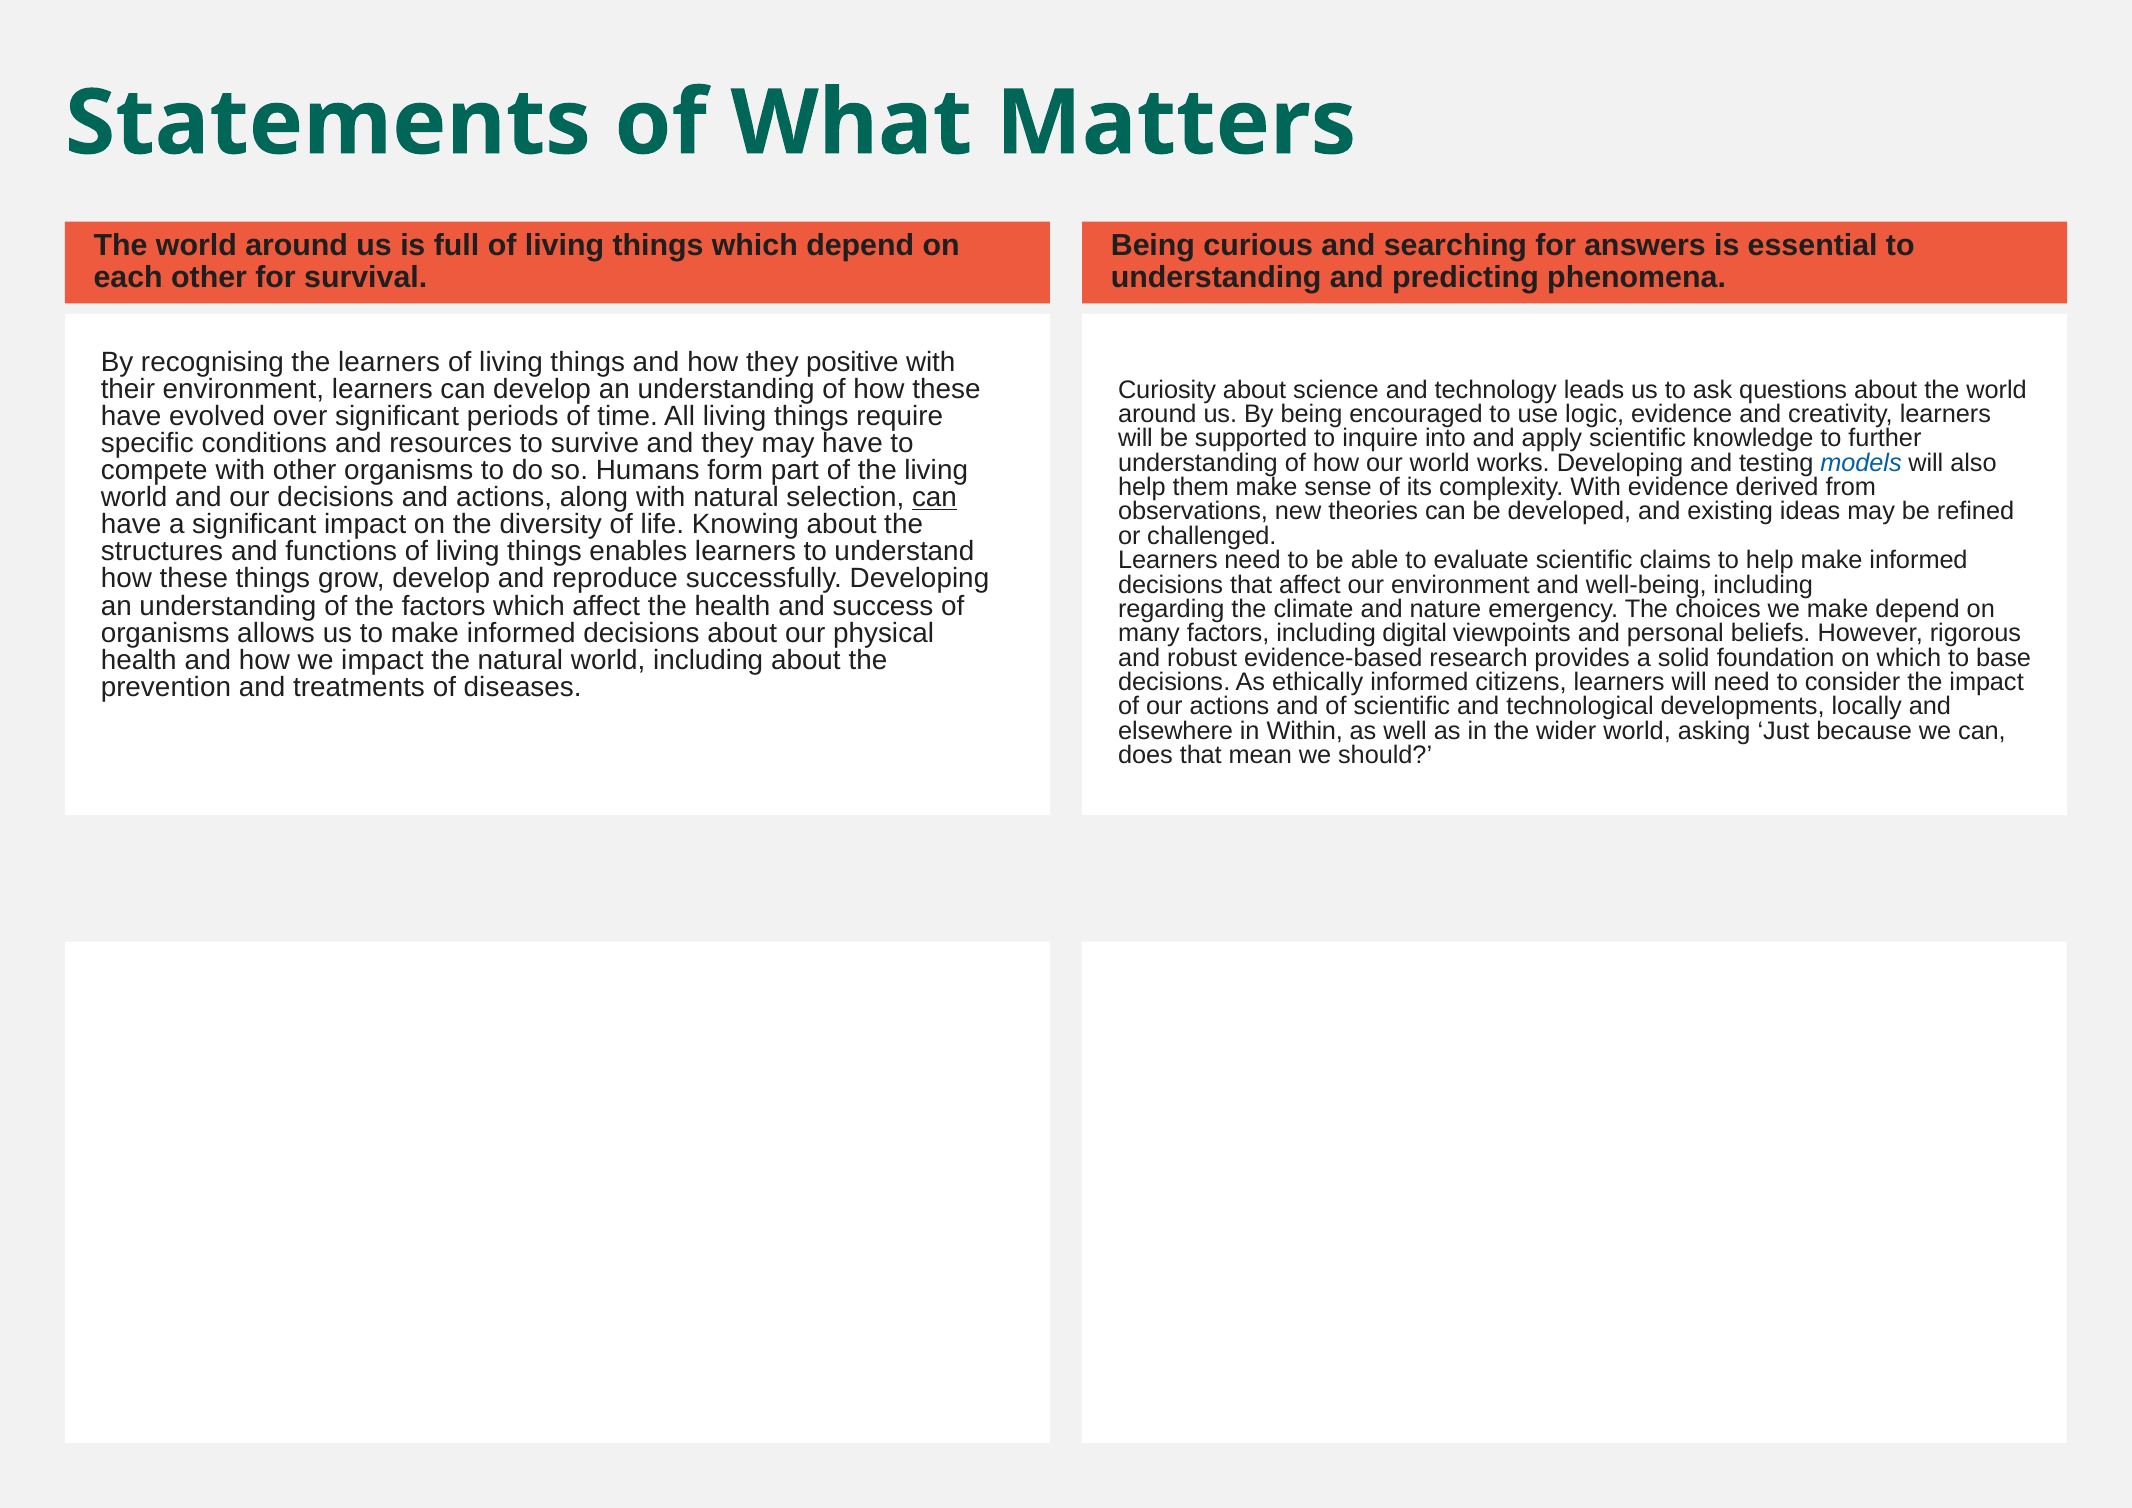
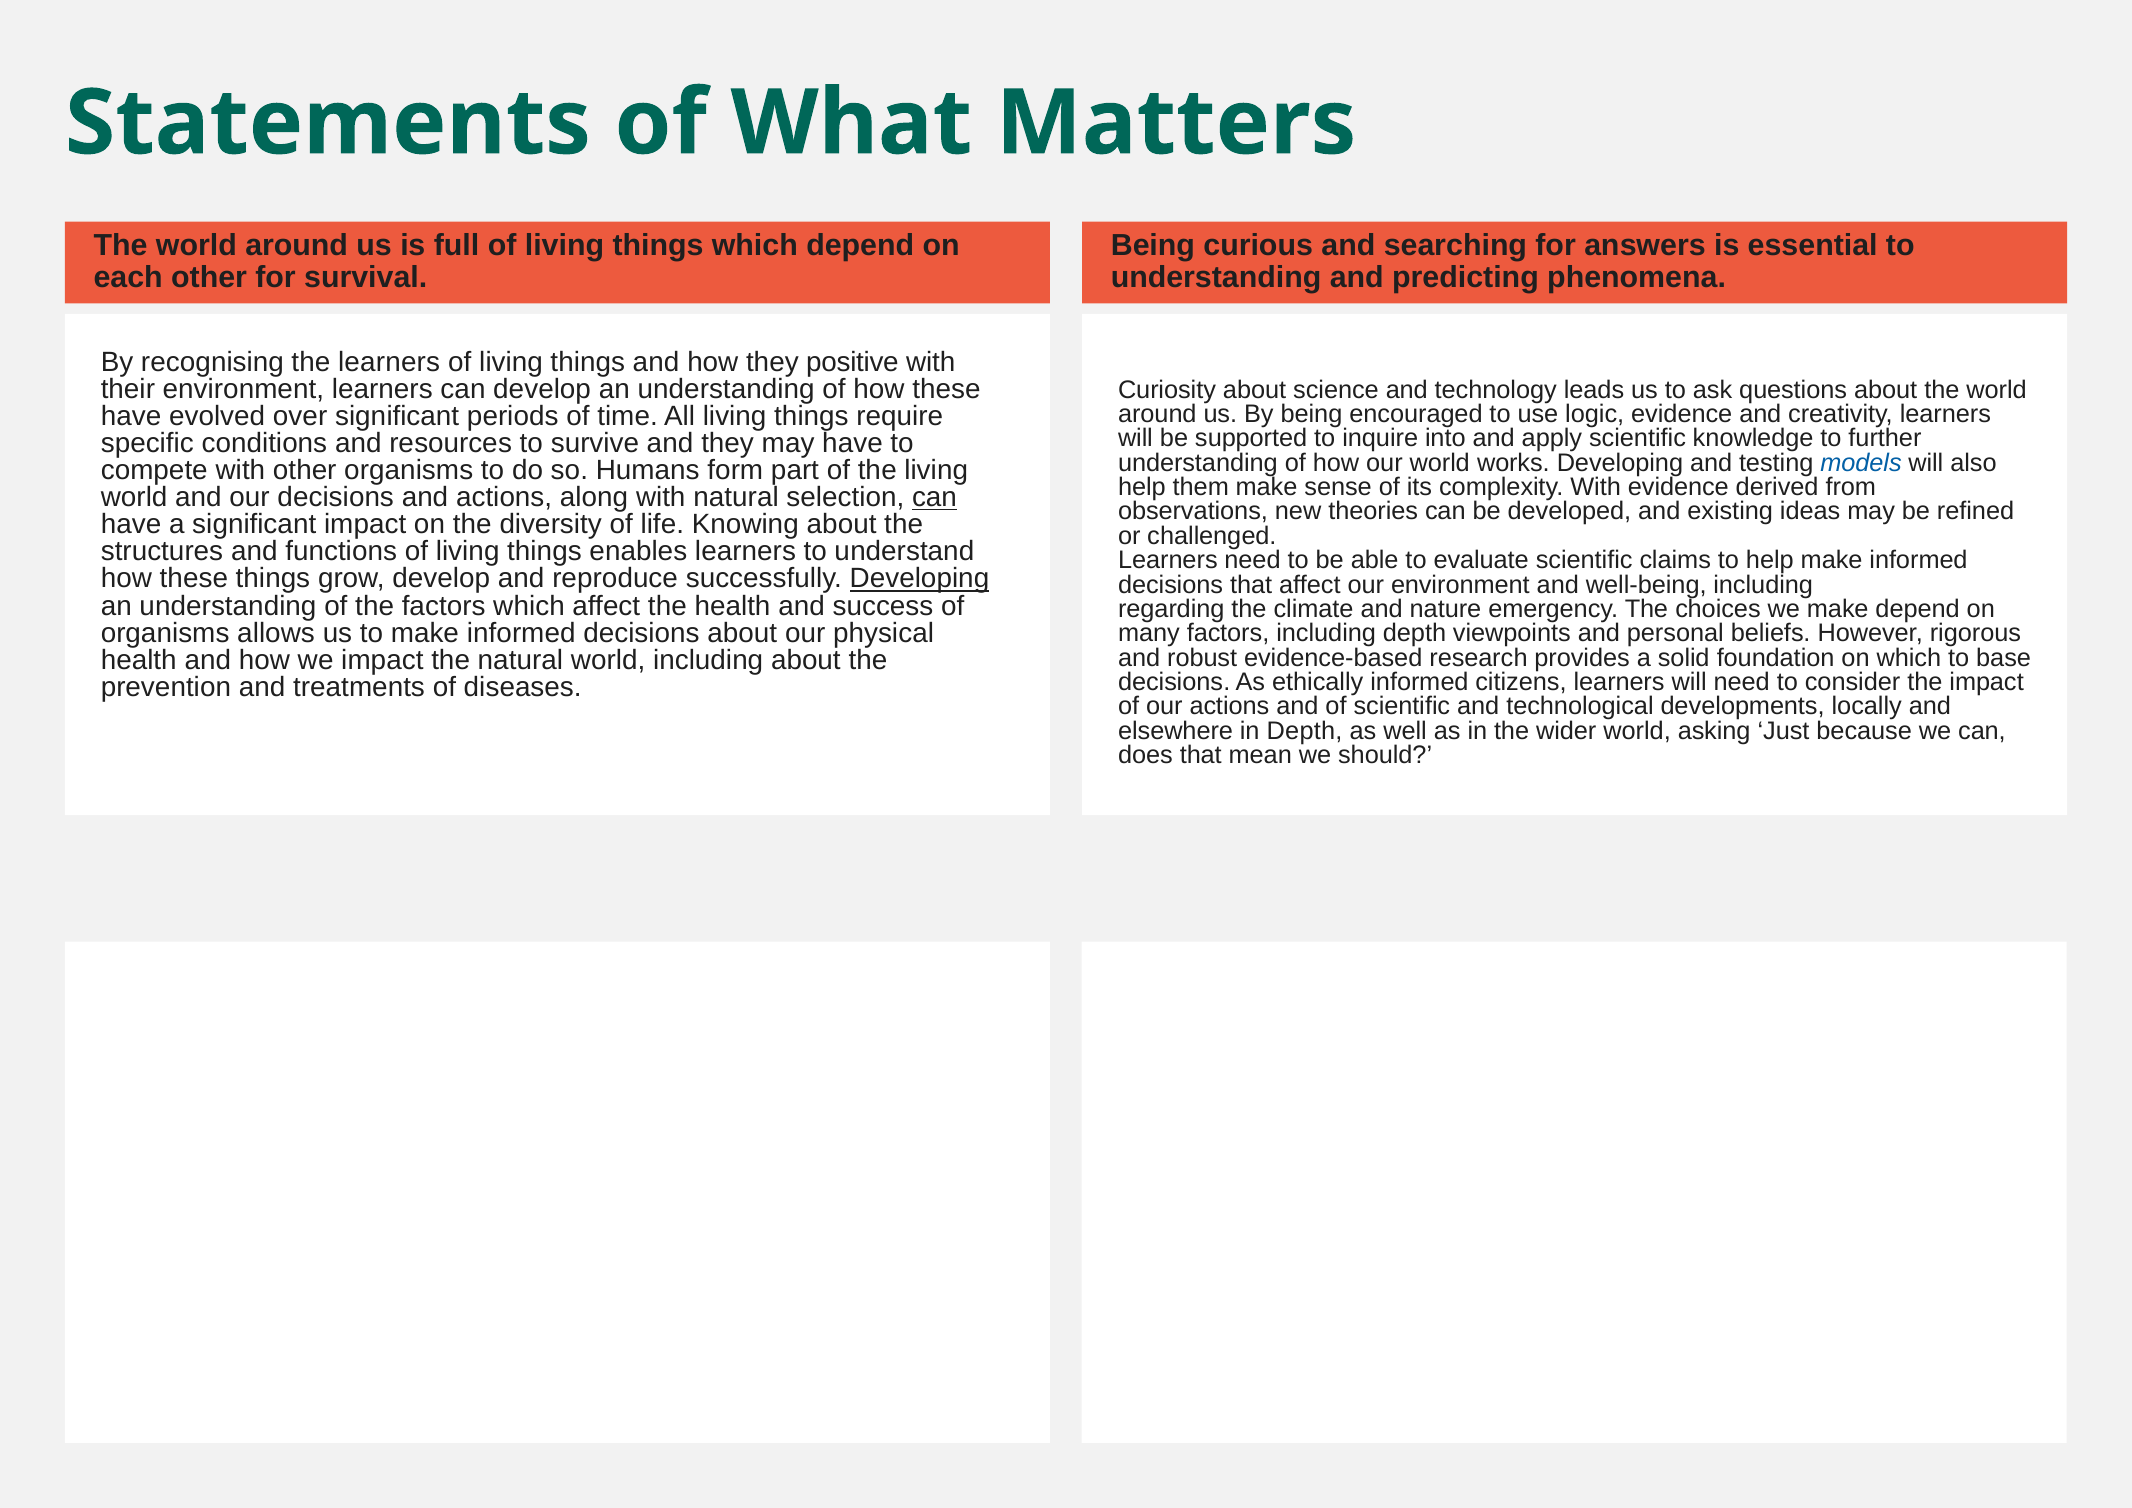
Developing at (919, 579) underline: none -> present
including digital: digital -> depth
in Within: Within -> Depth
